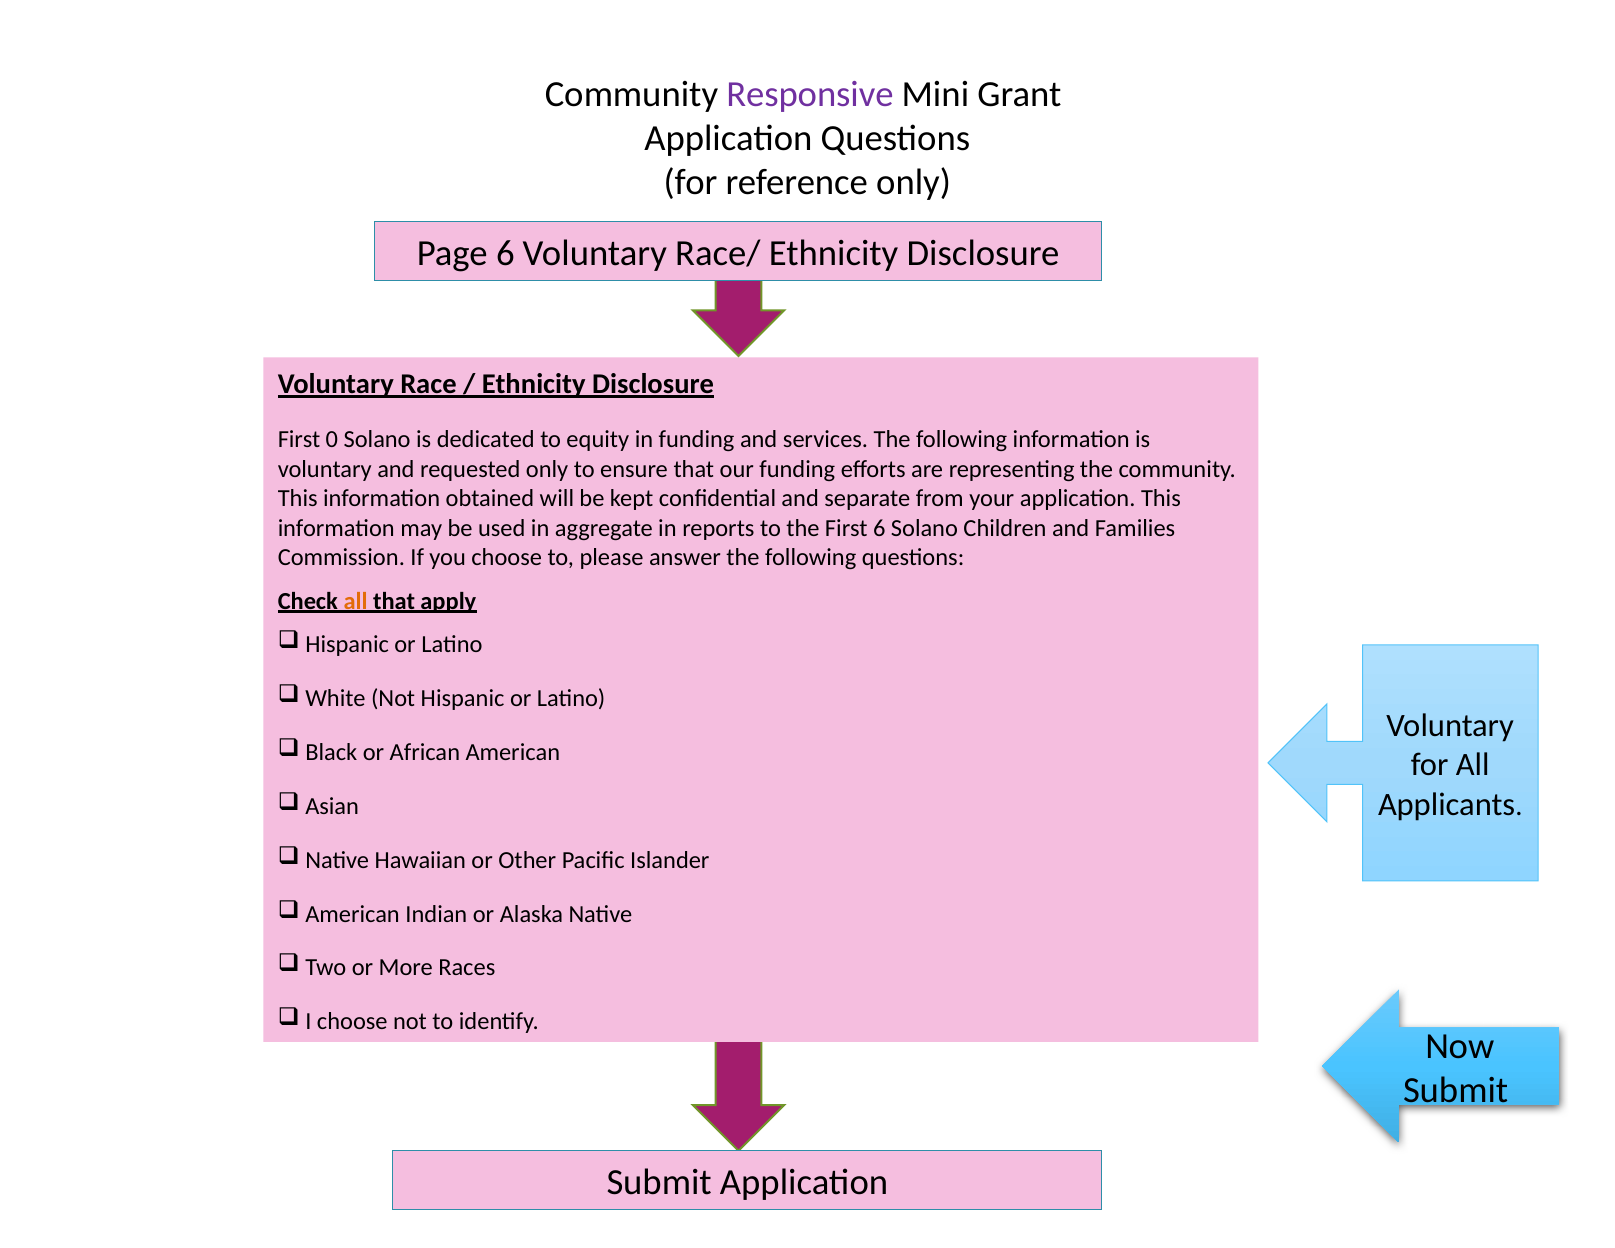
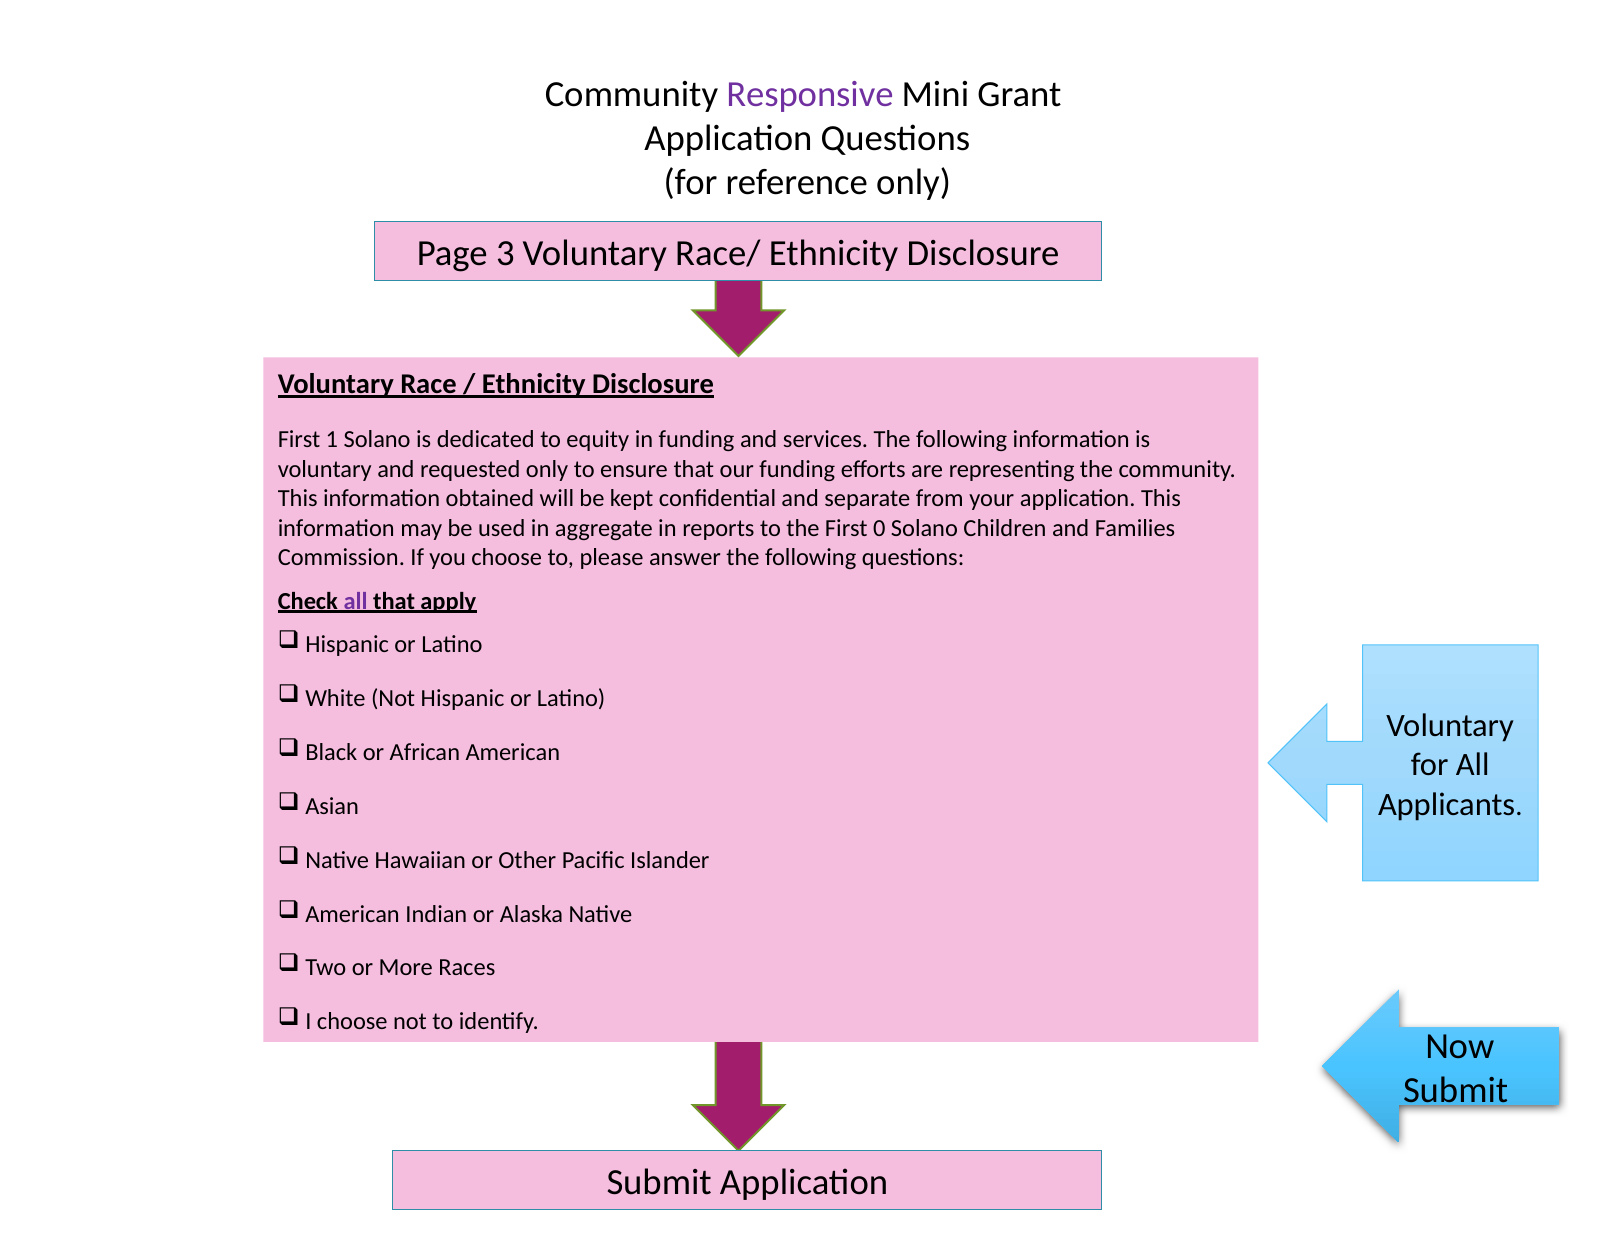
Page 6: 6 -> 3
0: 0 -> 1
First 6: 6 -> 0
all at (356, 601) colour: orange -> purple
